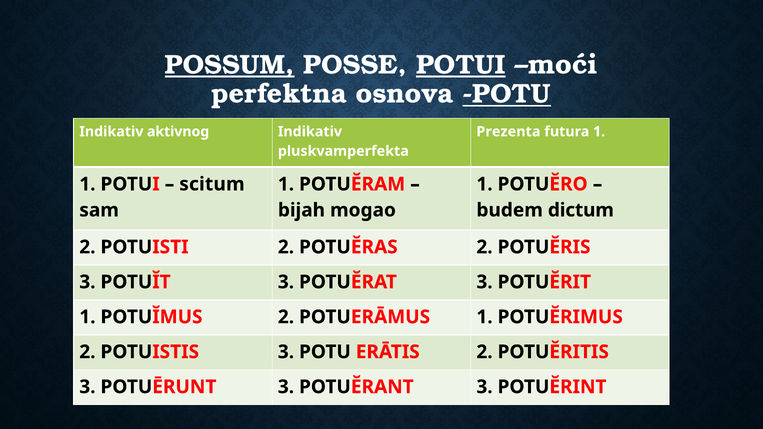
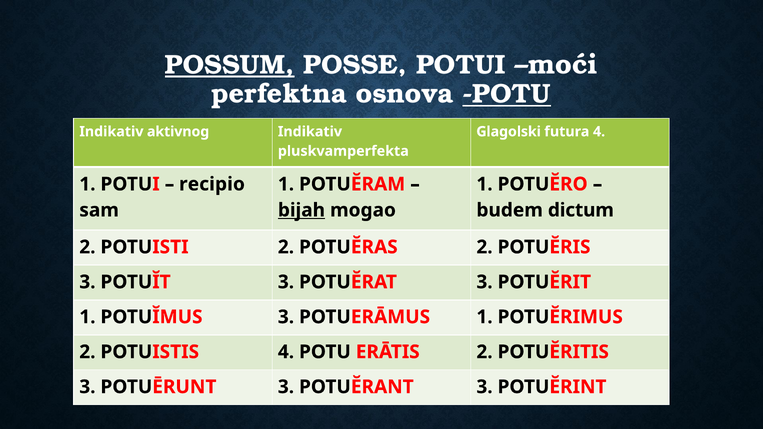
POTUI at (461, 65) underline: present -> none
Prezenta: Prezenta -> Glagolski
futura 1: 1 -> 4
scitum: scitum -> recipio
bijah underline: none -> present
POTUĬMUS 2: 2 -> 3
POTUISTIS 3: 3 -> 4
